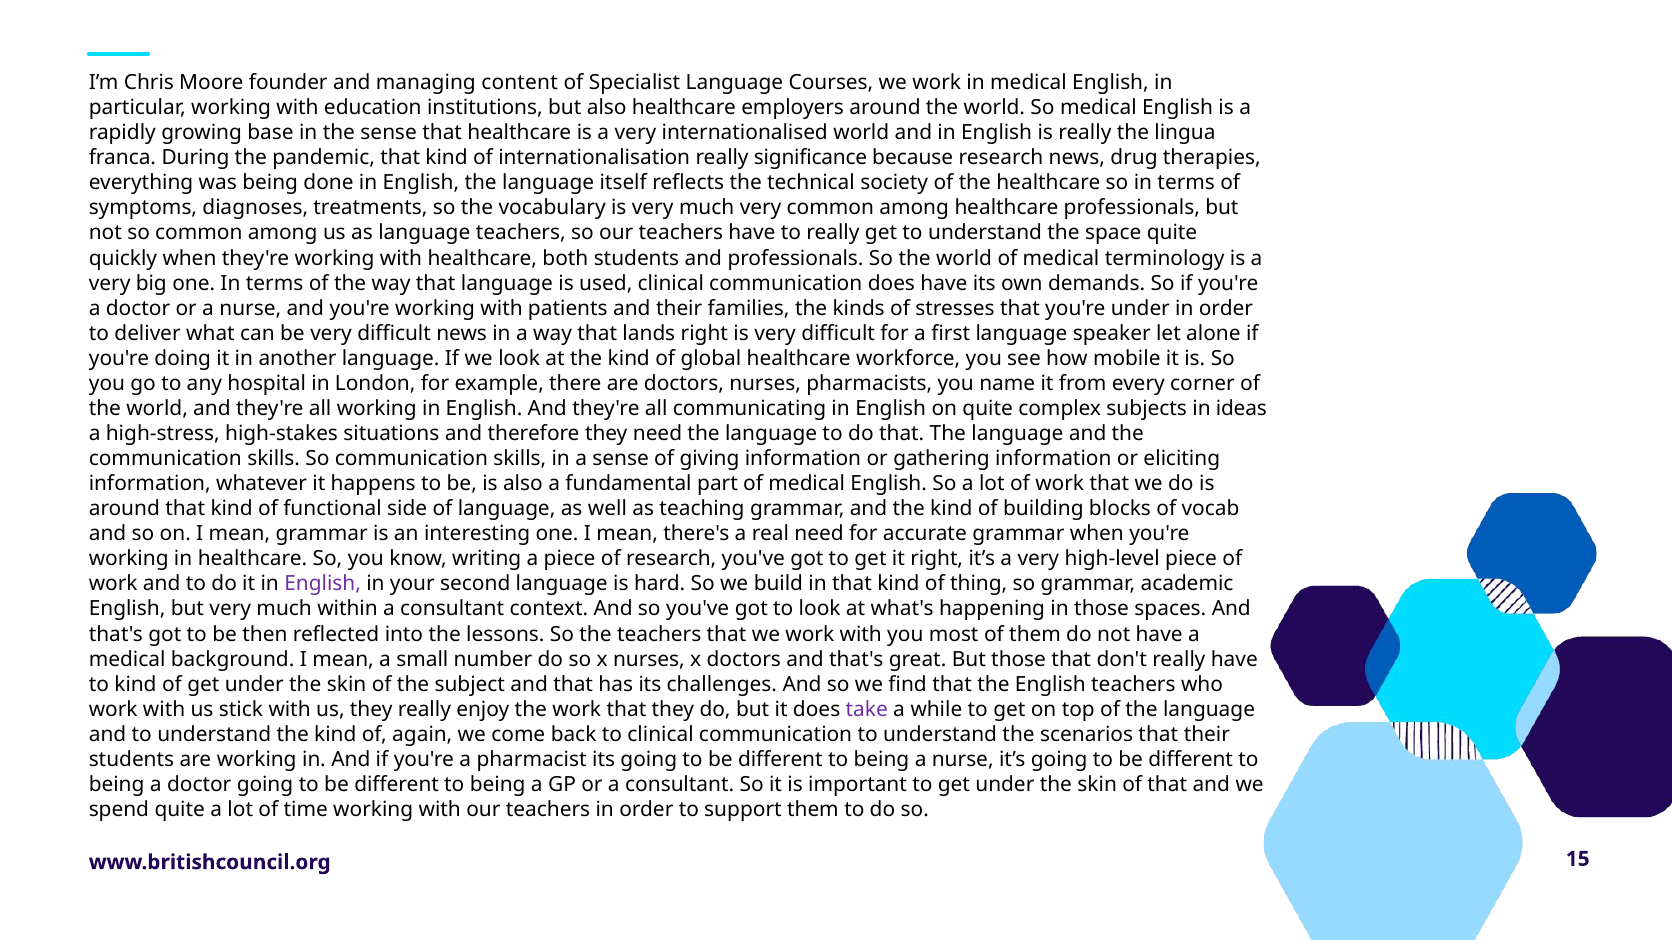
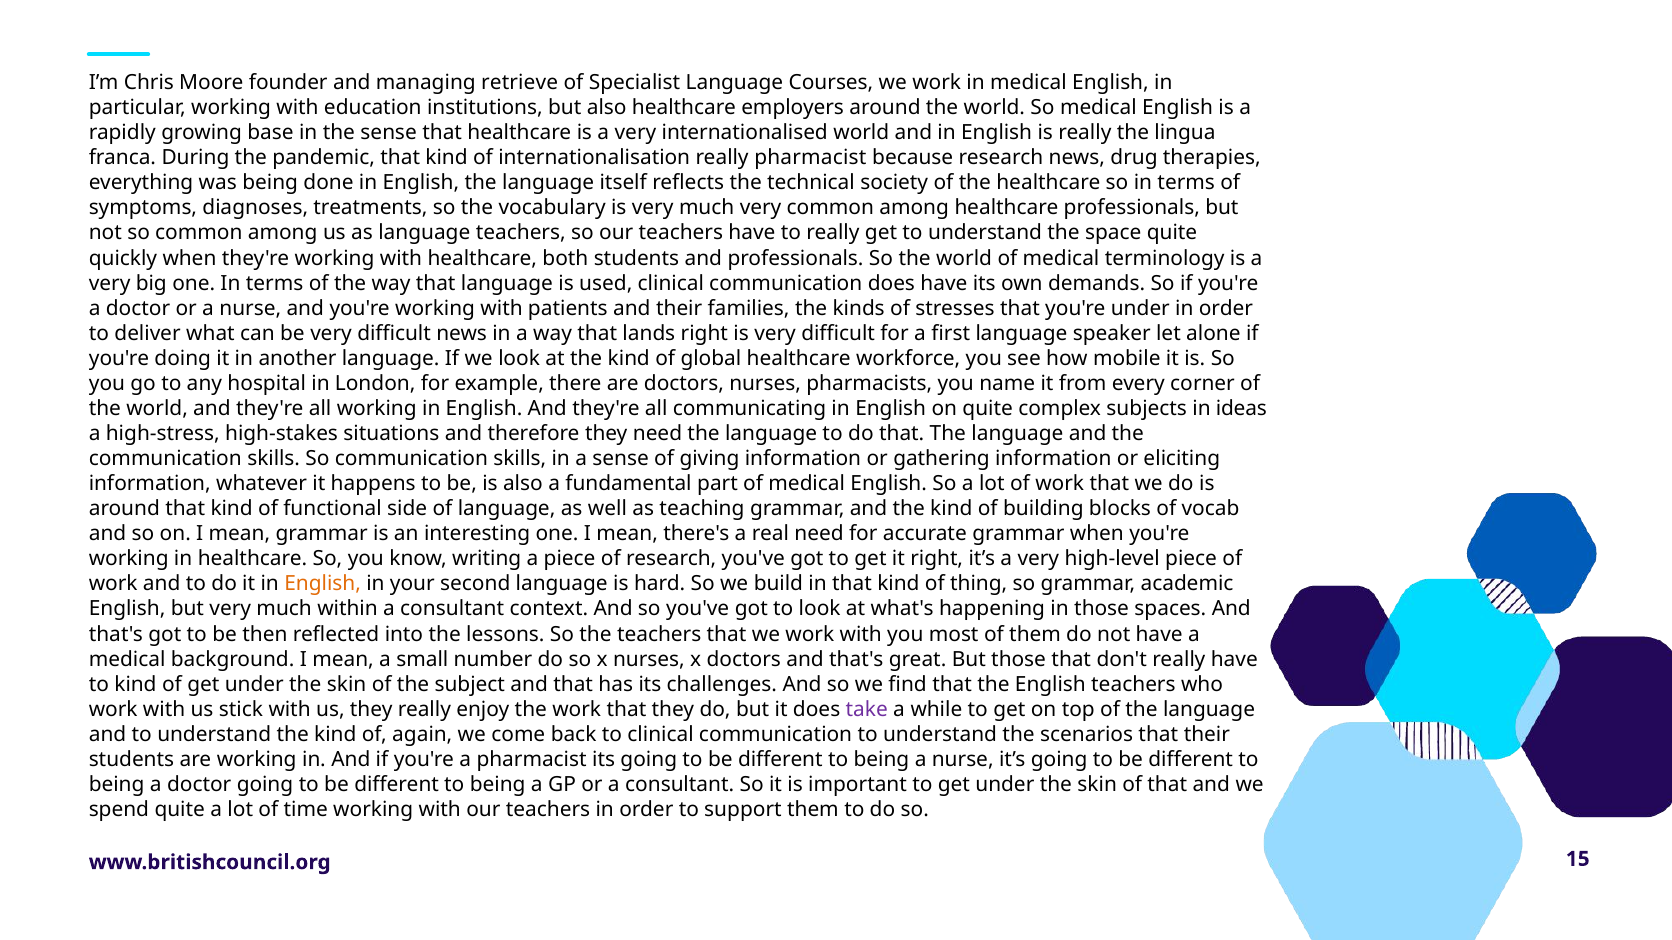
content: content -> retrieve
really significance: significance -> pharmacist
English at (323, 584) colour: purple -> orange
